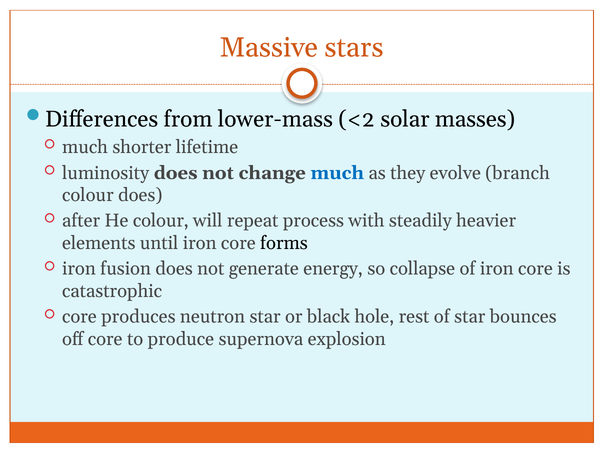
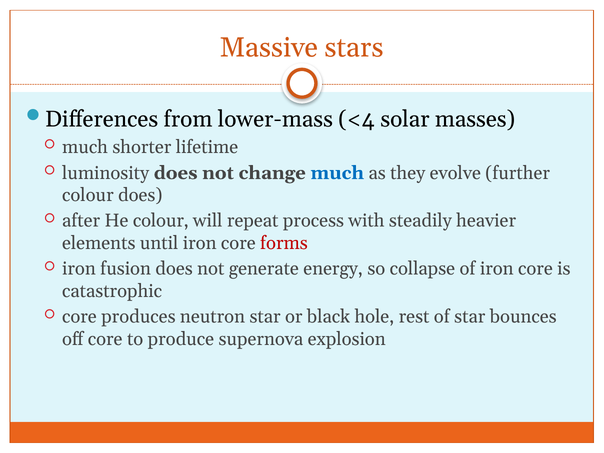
<2: <2 -> <4
branch: branch -> further
forms colour: black -> red
